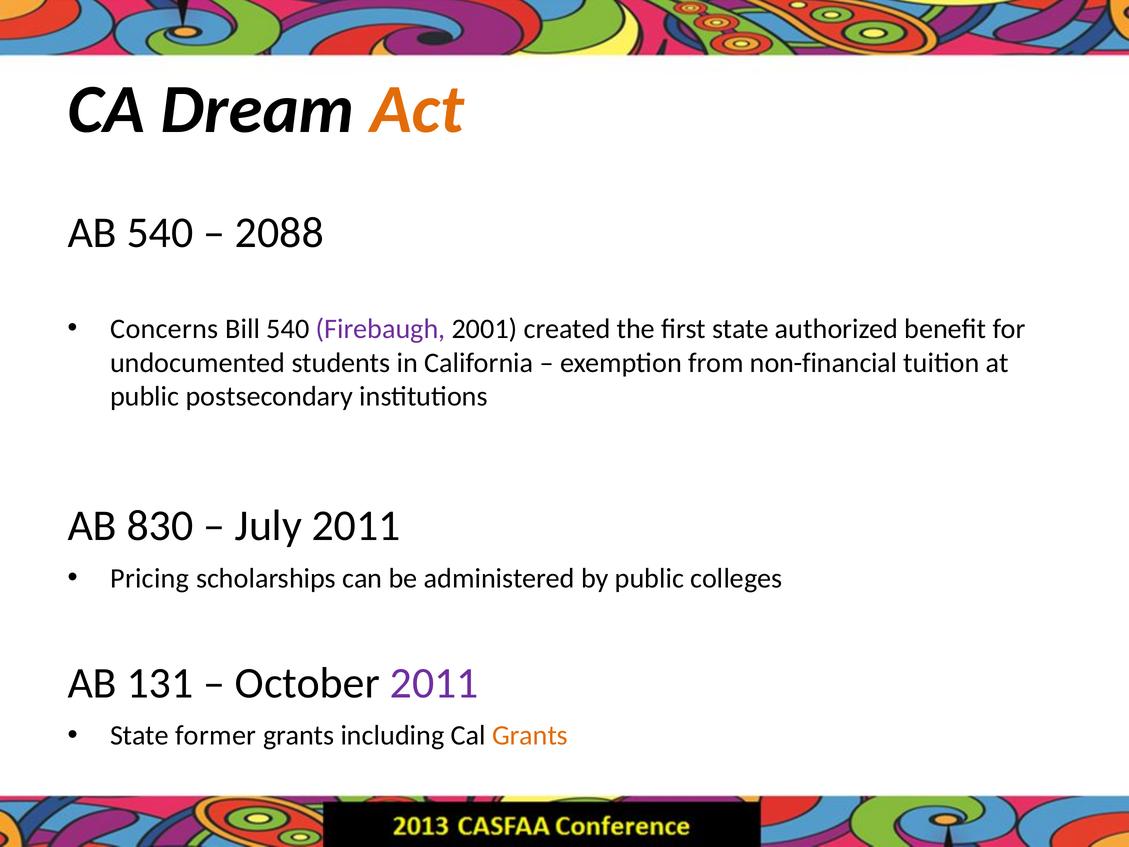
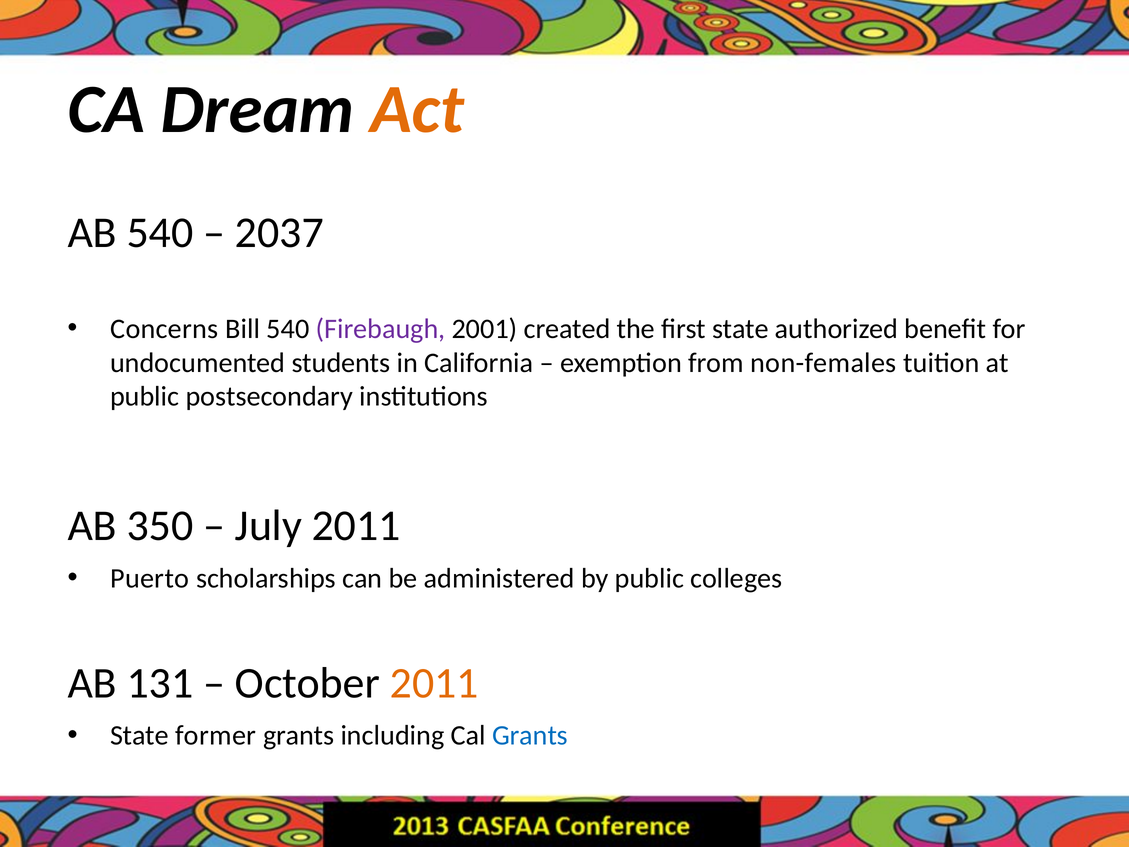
2088: 2088 -> 2037
non-financial: non-financial -> non-females
830: 830 -> 350
Pricing: Pricing -> Puerto
2011 at (434, 683) colour: purple -> orange
Grants at (530, 735) colour: orange -> blue
